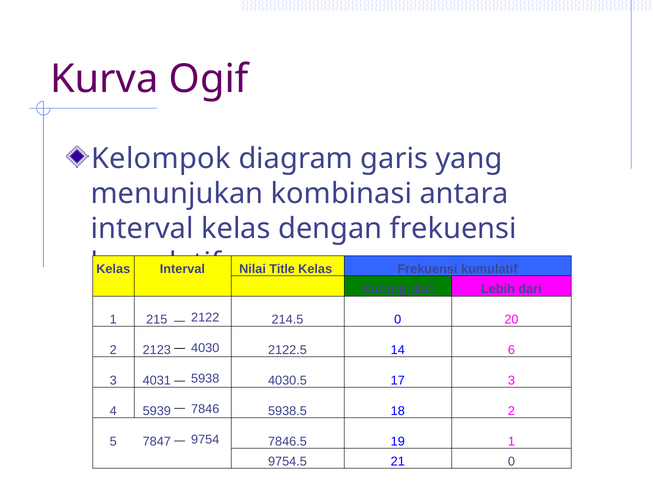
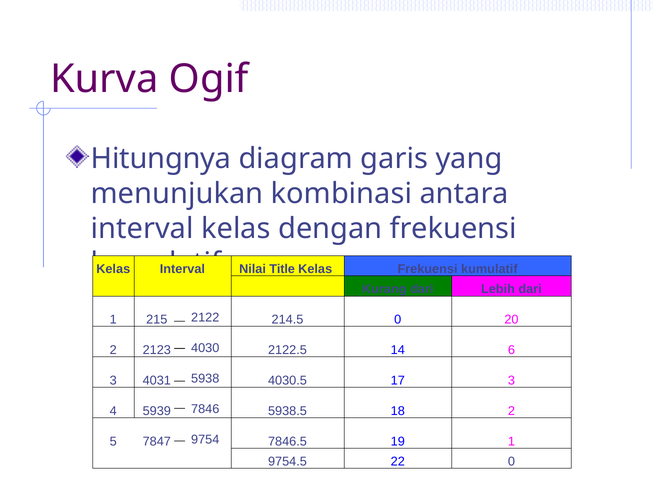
Kelompok: Kelompok -> Hitungnya
21: 21 -> 22
